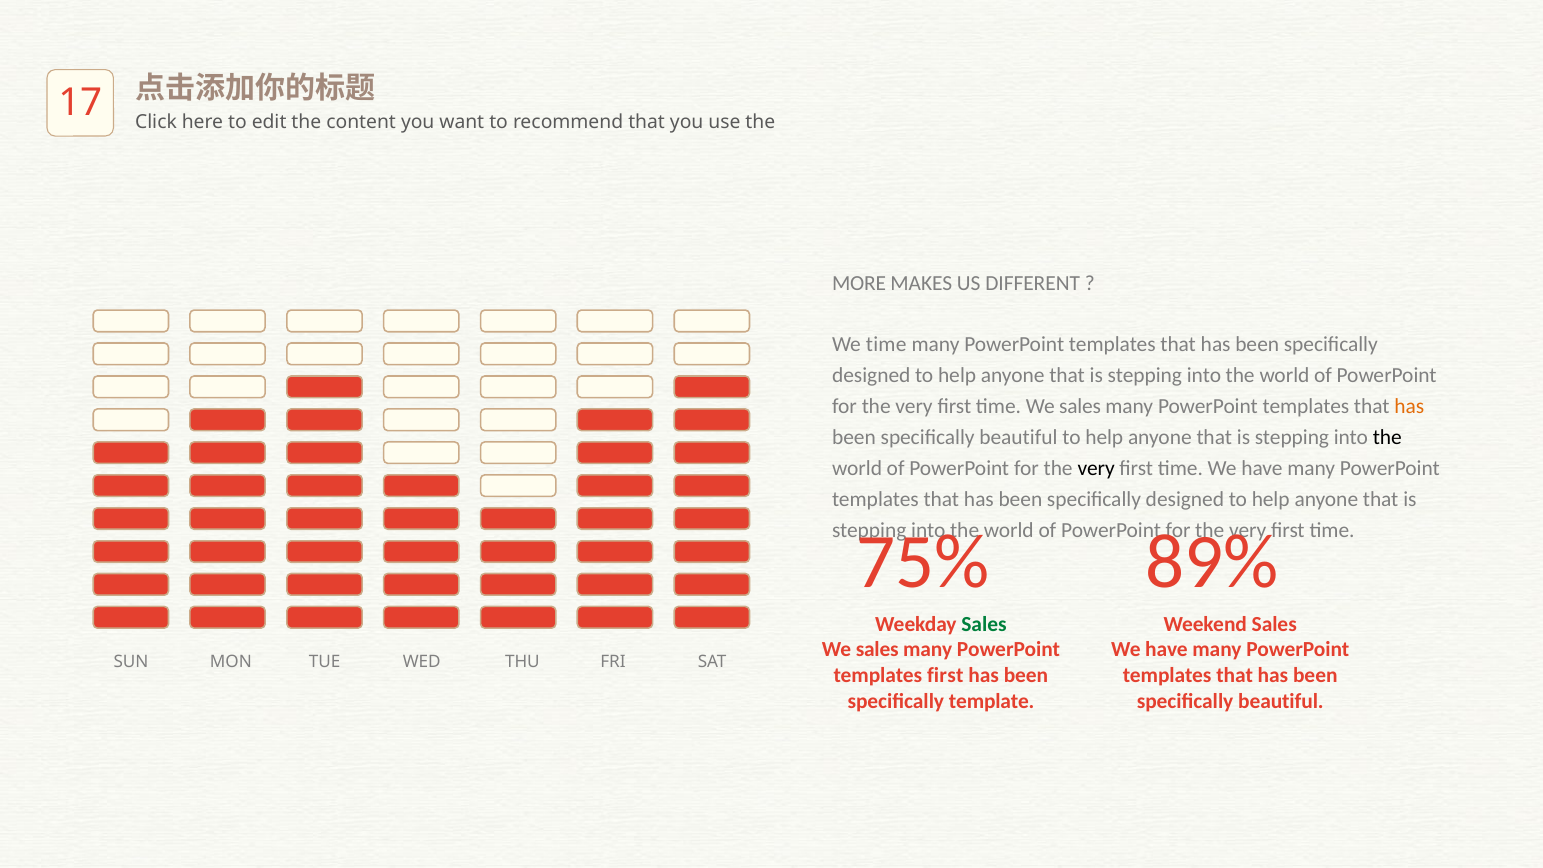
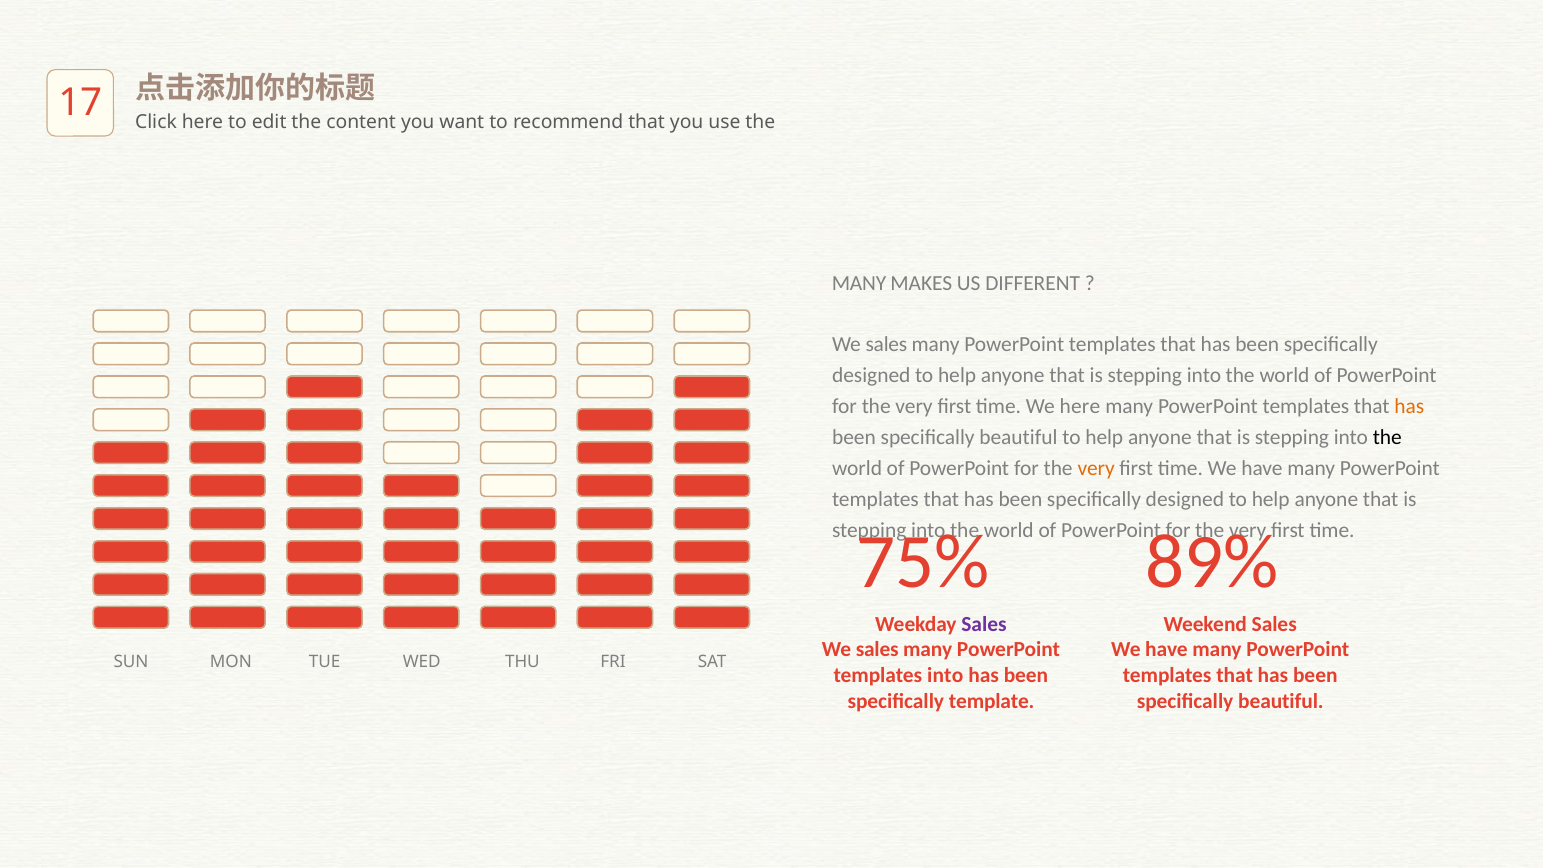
MORE at (859, 283): MORE -> MANY
time at (886, 345): time -> sales
time We sales: sales -> here
very at (1096, 468) colour: black -> orange
Sales at (984, 624) colour: green -> purple
templates first: first -> into
